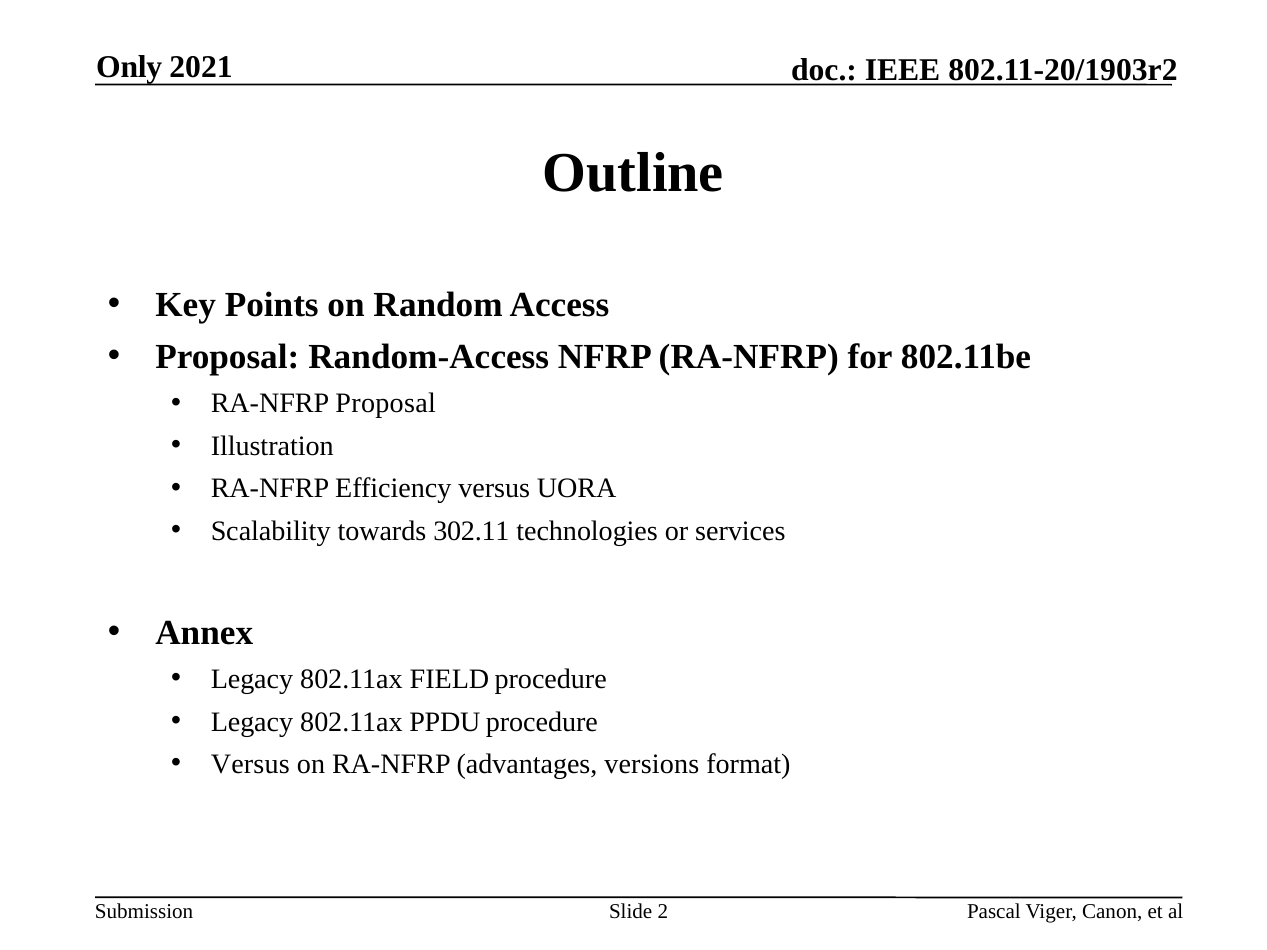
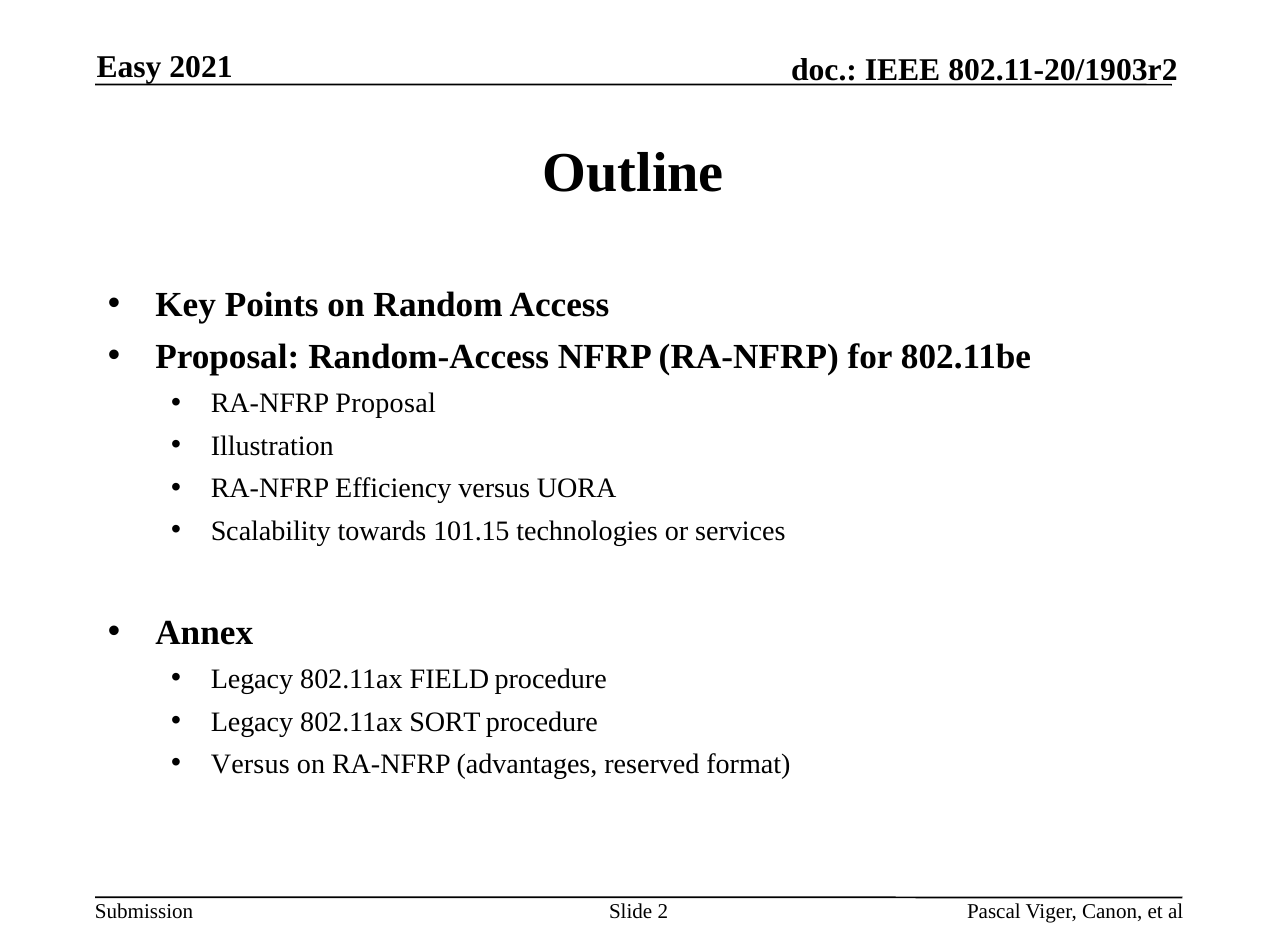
Only: Only -> Easy
302.11: 302.11 -> 101.15
PPDU: PPDU -> SORT
versions: versions -> reserved
